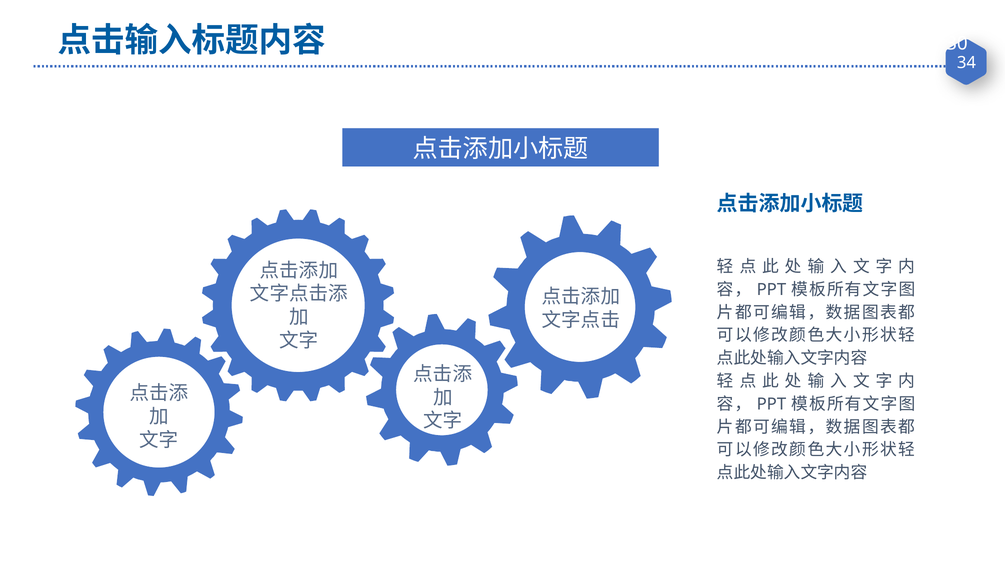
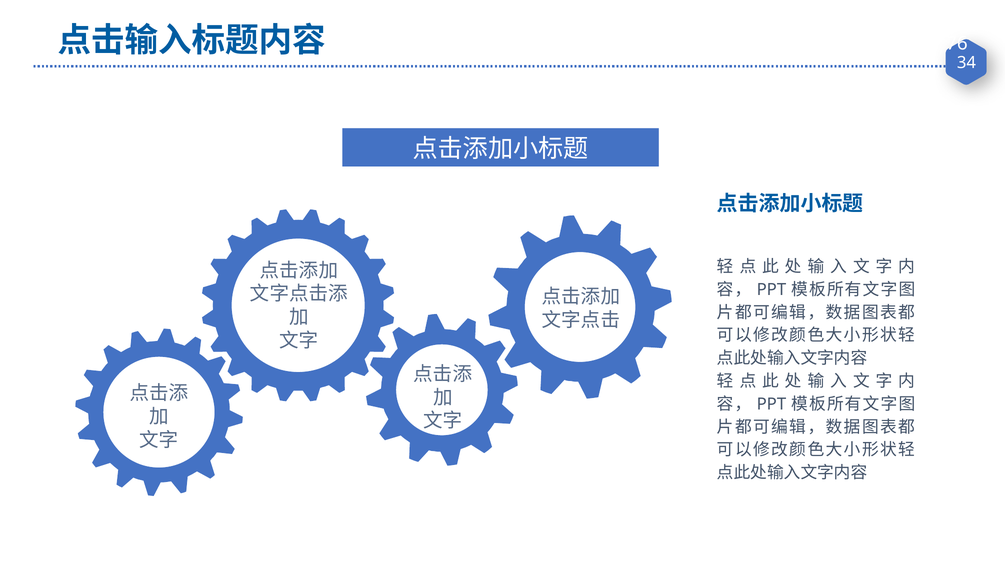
30: 30 -> 76
